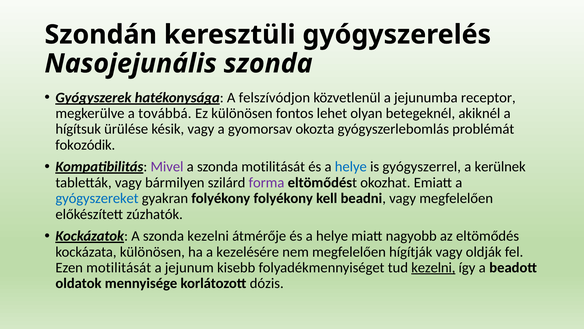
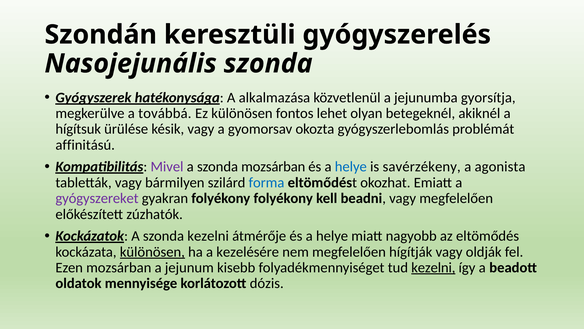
felszívódjon: felszívódjon -> alkalmazása
receptor: receptor -> gyorsítja
fokozódik: fokozódik -> affinitású
szonda motilitását: motilitását -> mozsárban
gyógyszerrel: gyógyszerrel -> savérzékeny
kerülnek: kerülnek -> agonista
forma colour: purple -> blue
gyógyszereket colour: blue -> purple
különösen at (152, 251) underline: none -> present
Ezen motilitását: motilitását -> mozsárban
